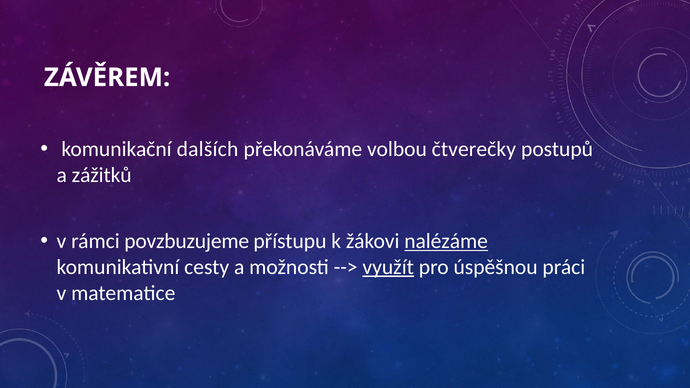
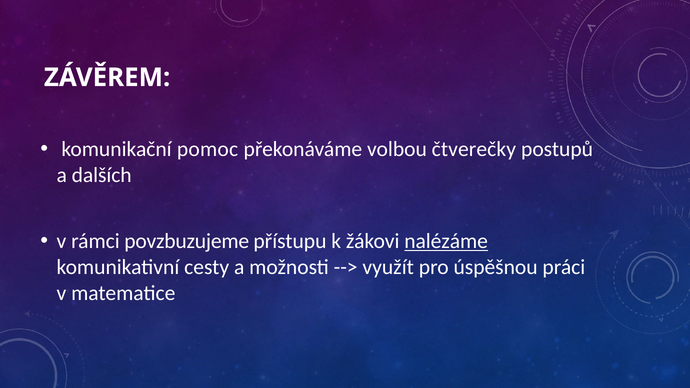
dalších: dalších -> pomoc
zážitků: zážitků -> dalších
využít underline: present -> none
